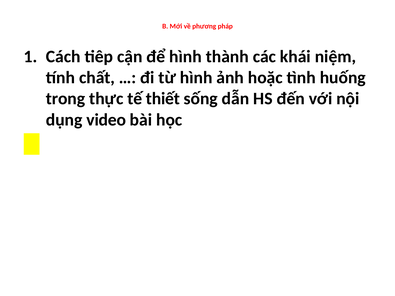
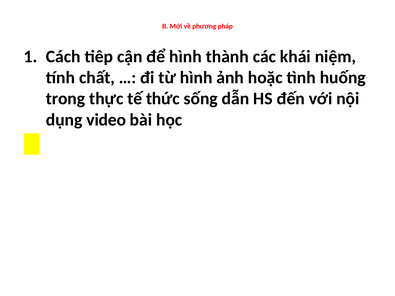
thiết: thiết -> thức
